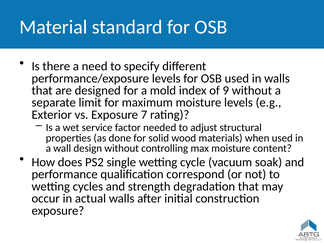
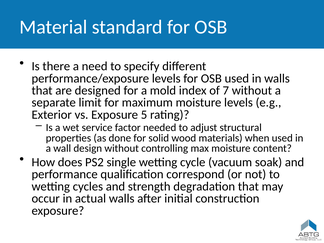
9: 9 -> 7
7: 7 -> 5
